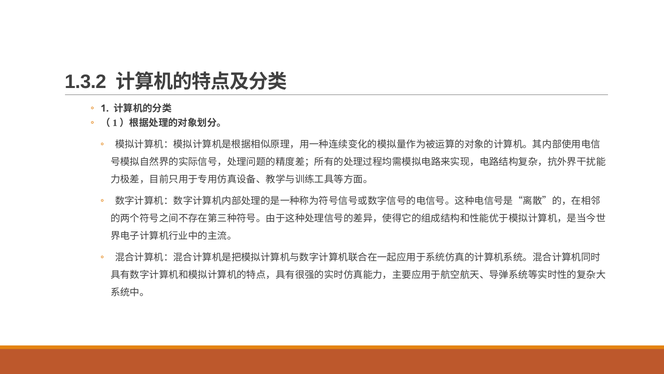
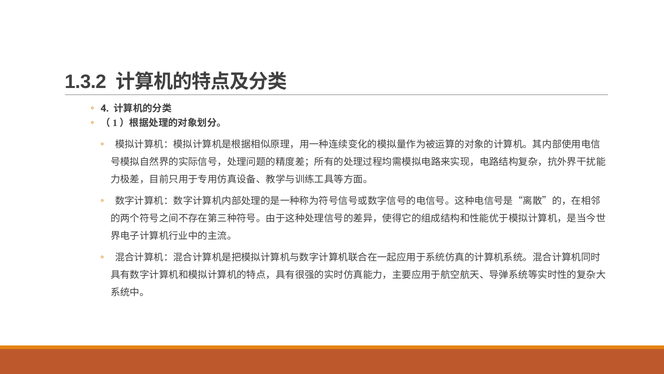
1: 1 -> 4
